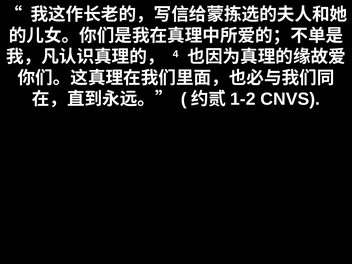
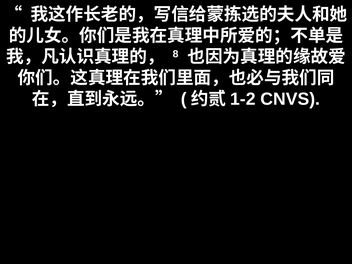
4: 4 -> 8
